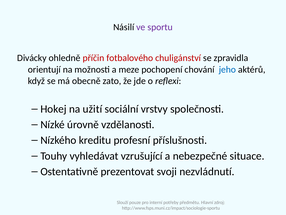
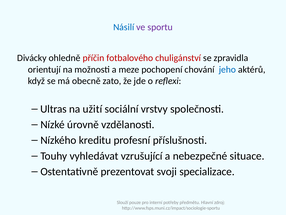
Násilí colour: black -> blue
Hokej: Hokej -> Ultras
nezvládnutí: nezvládnutí -> specializace
